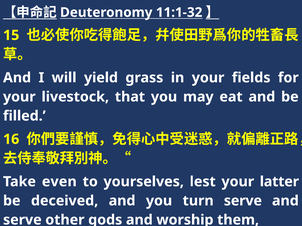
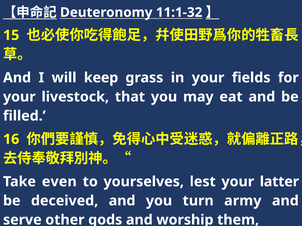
yield: yield -> keep
turn serve: serve -> army
